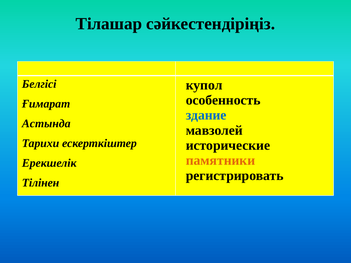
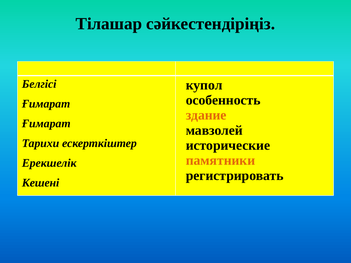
здание colour: blue -> orange
Астында at (46, 124): Астында -> Ғимарат
Тілінен: Тілінен -> Кешені
